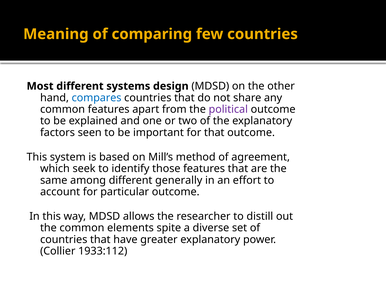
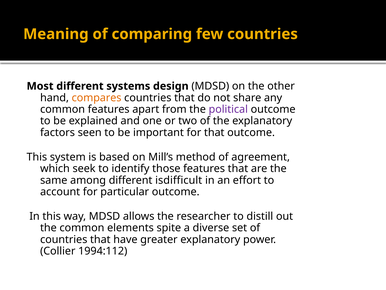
compares colour: blue -> orange
generally: generally -> isdifficult
1933:112: 1933:112 -> 1994:112
